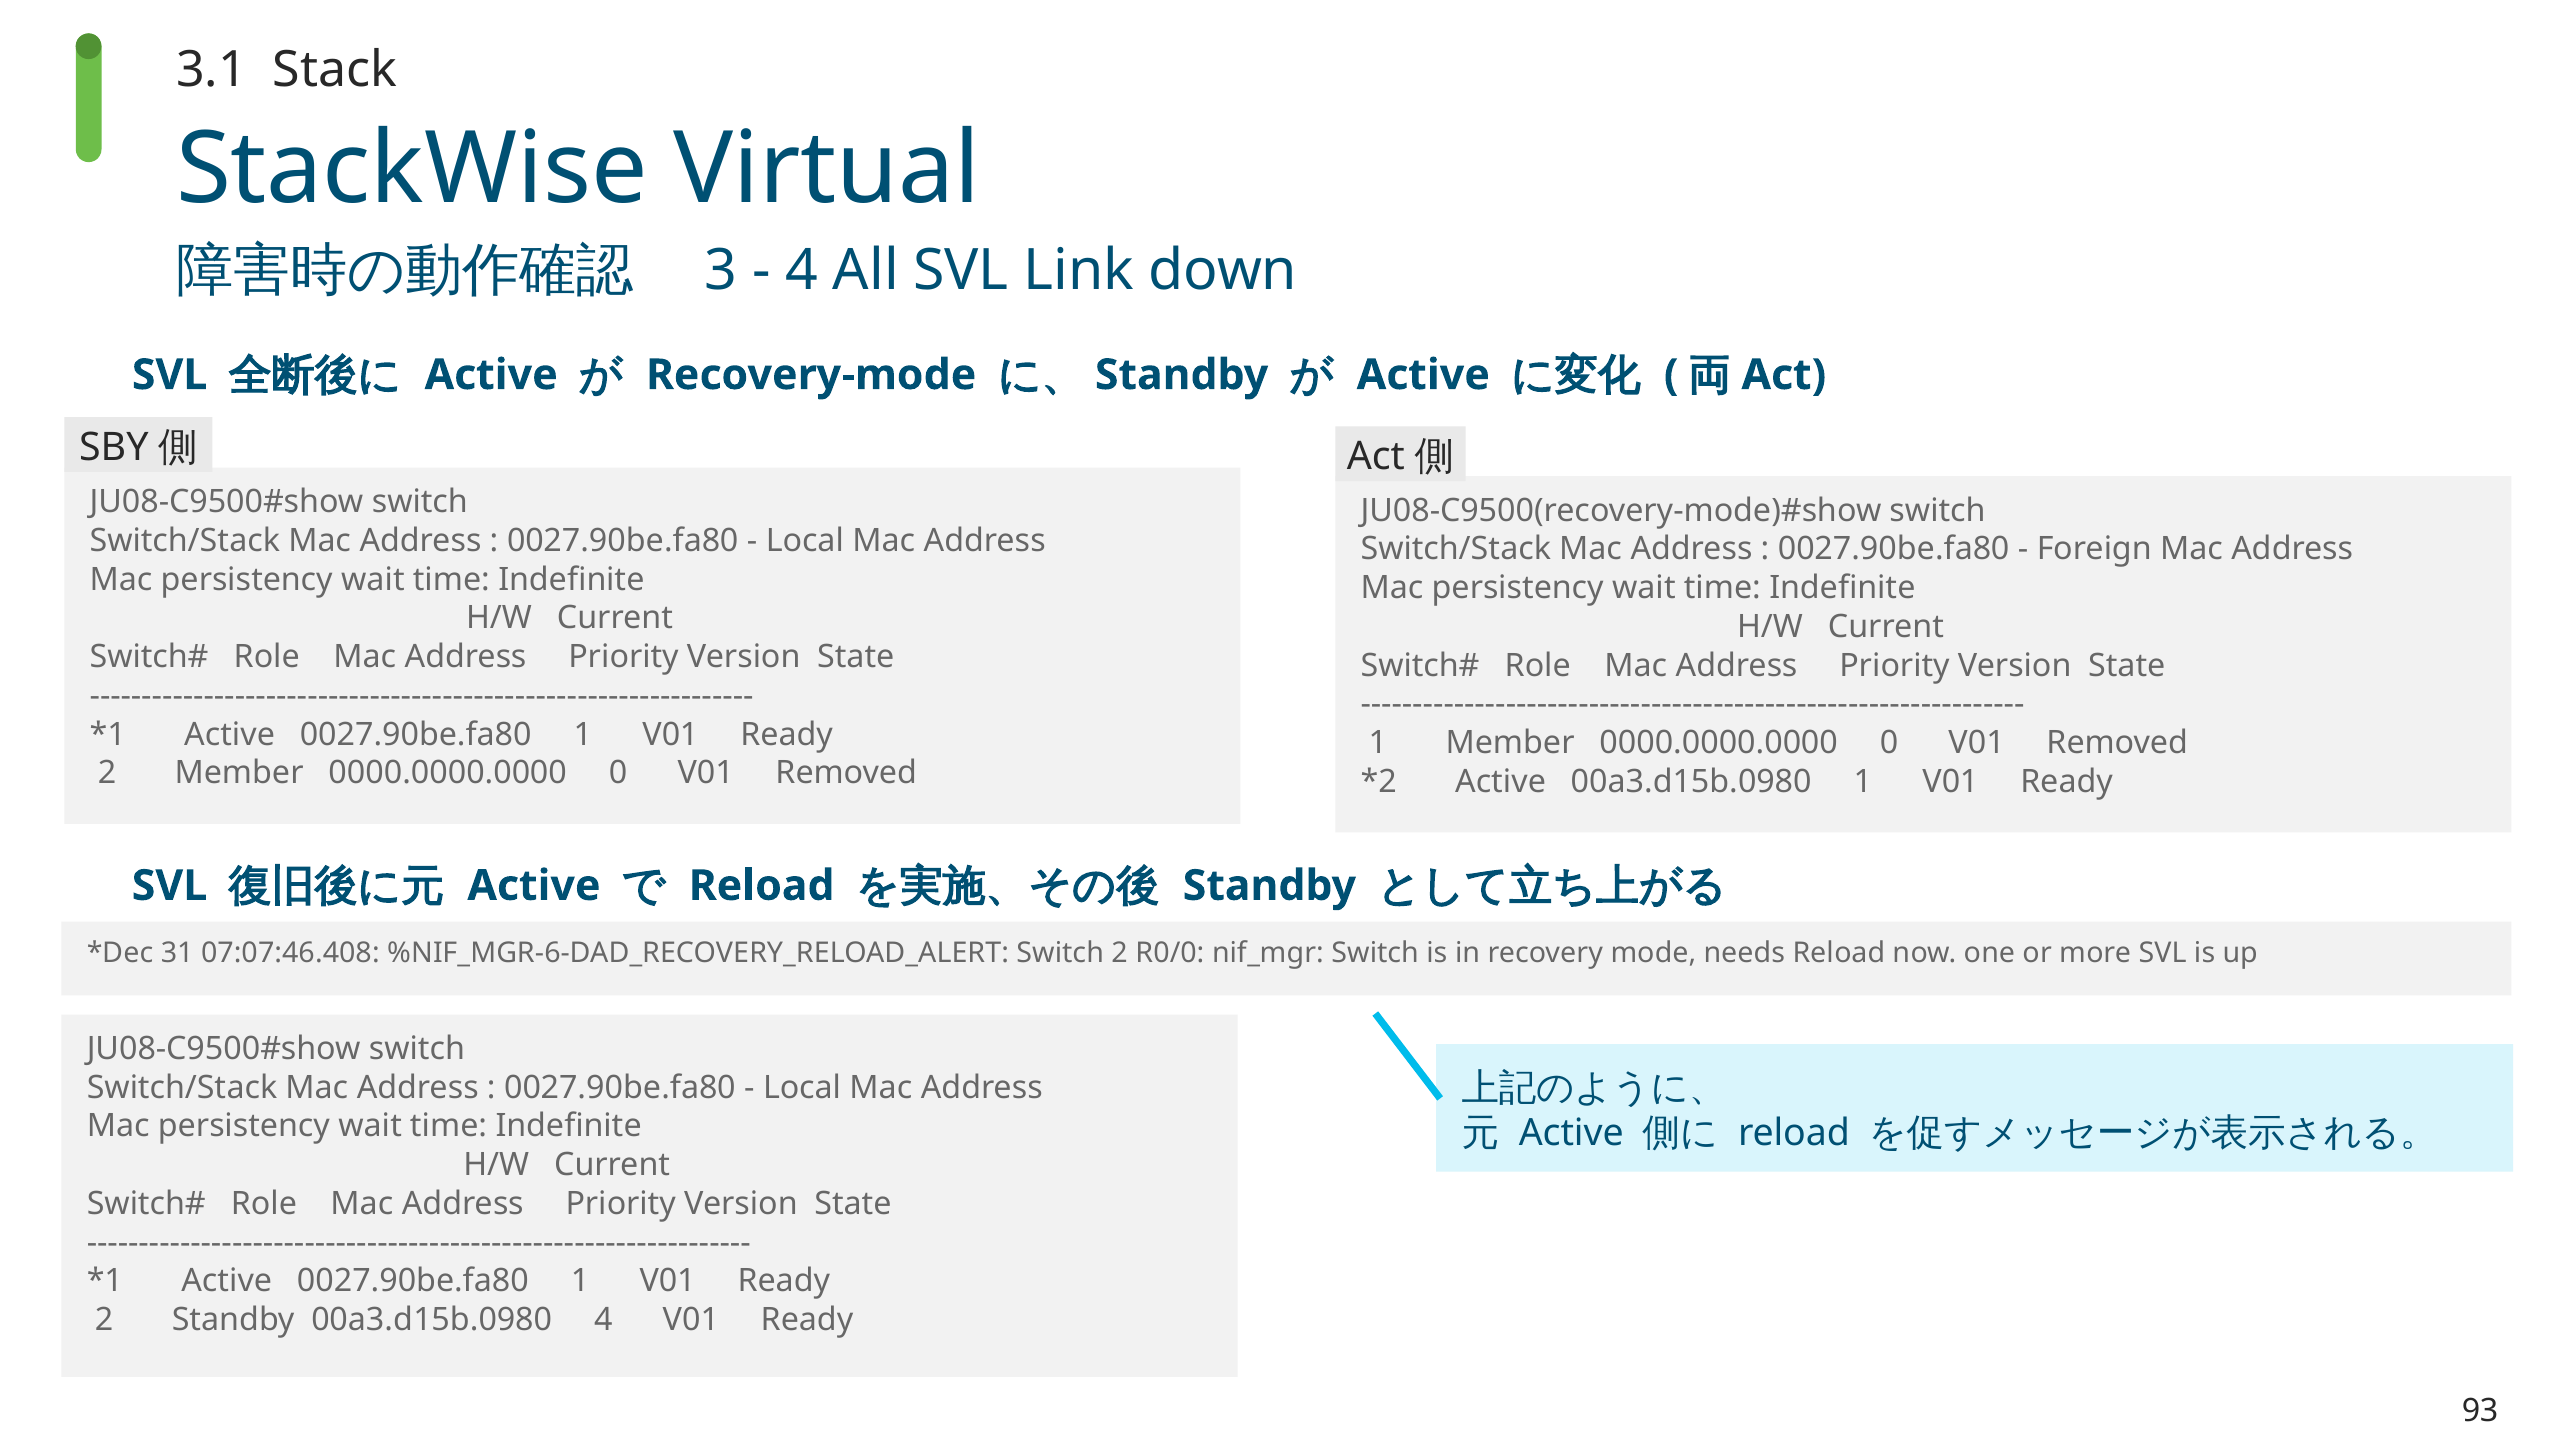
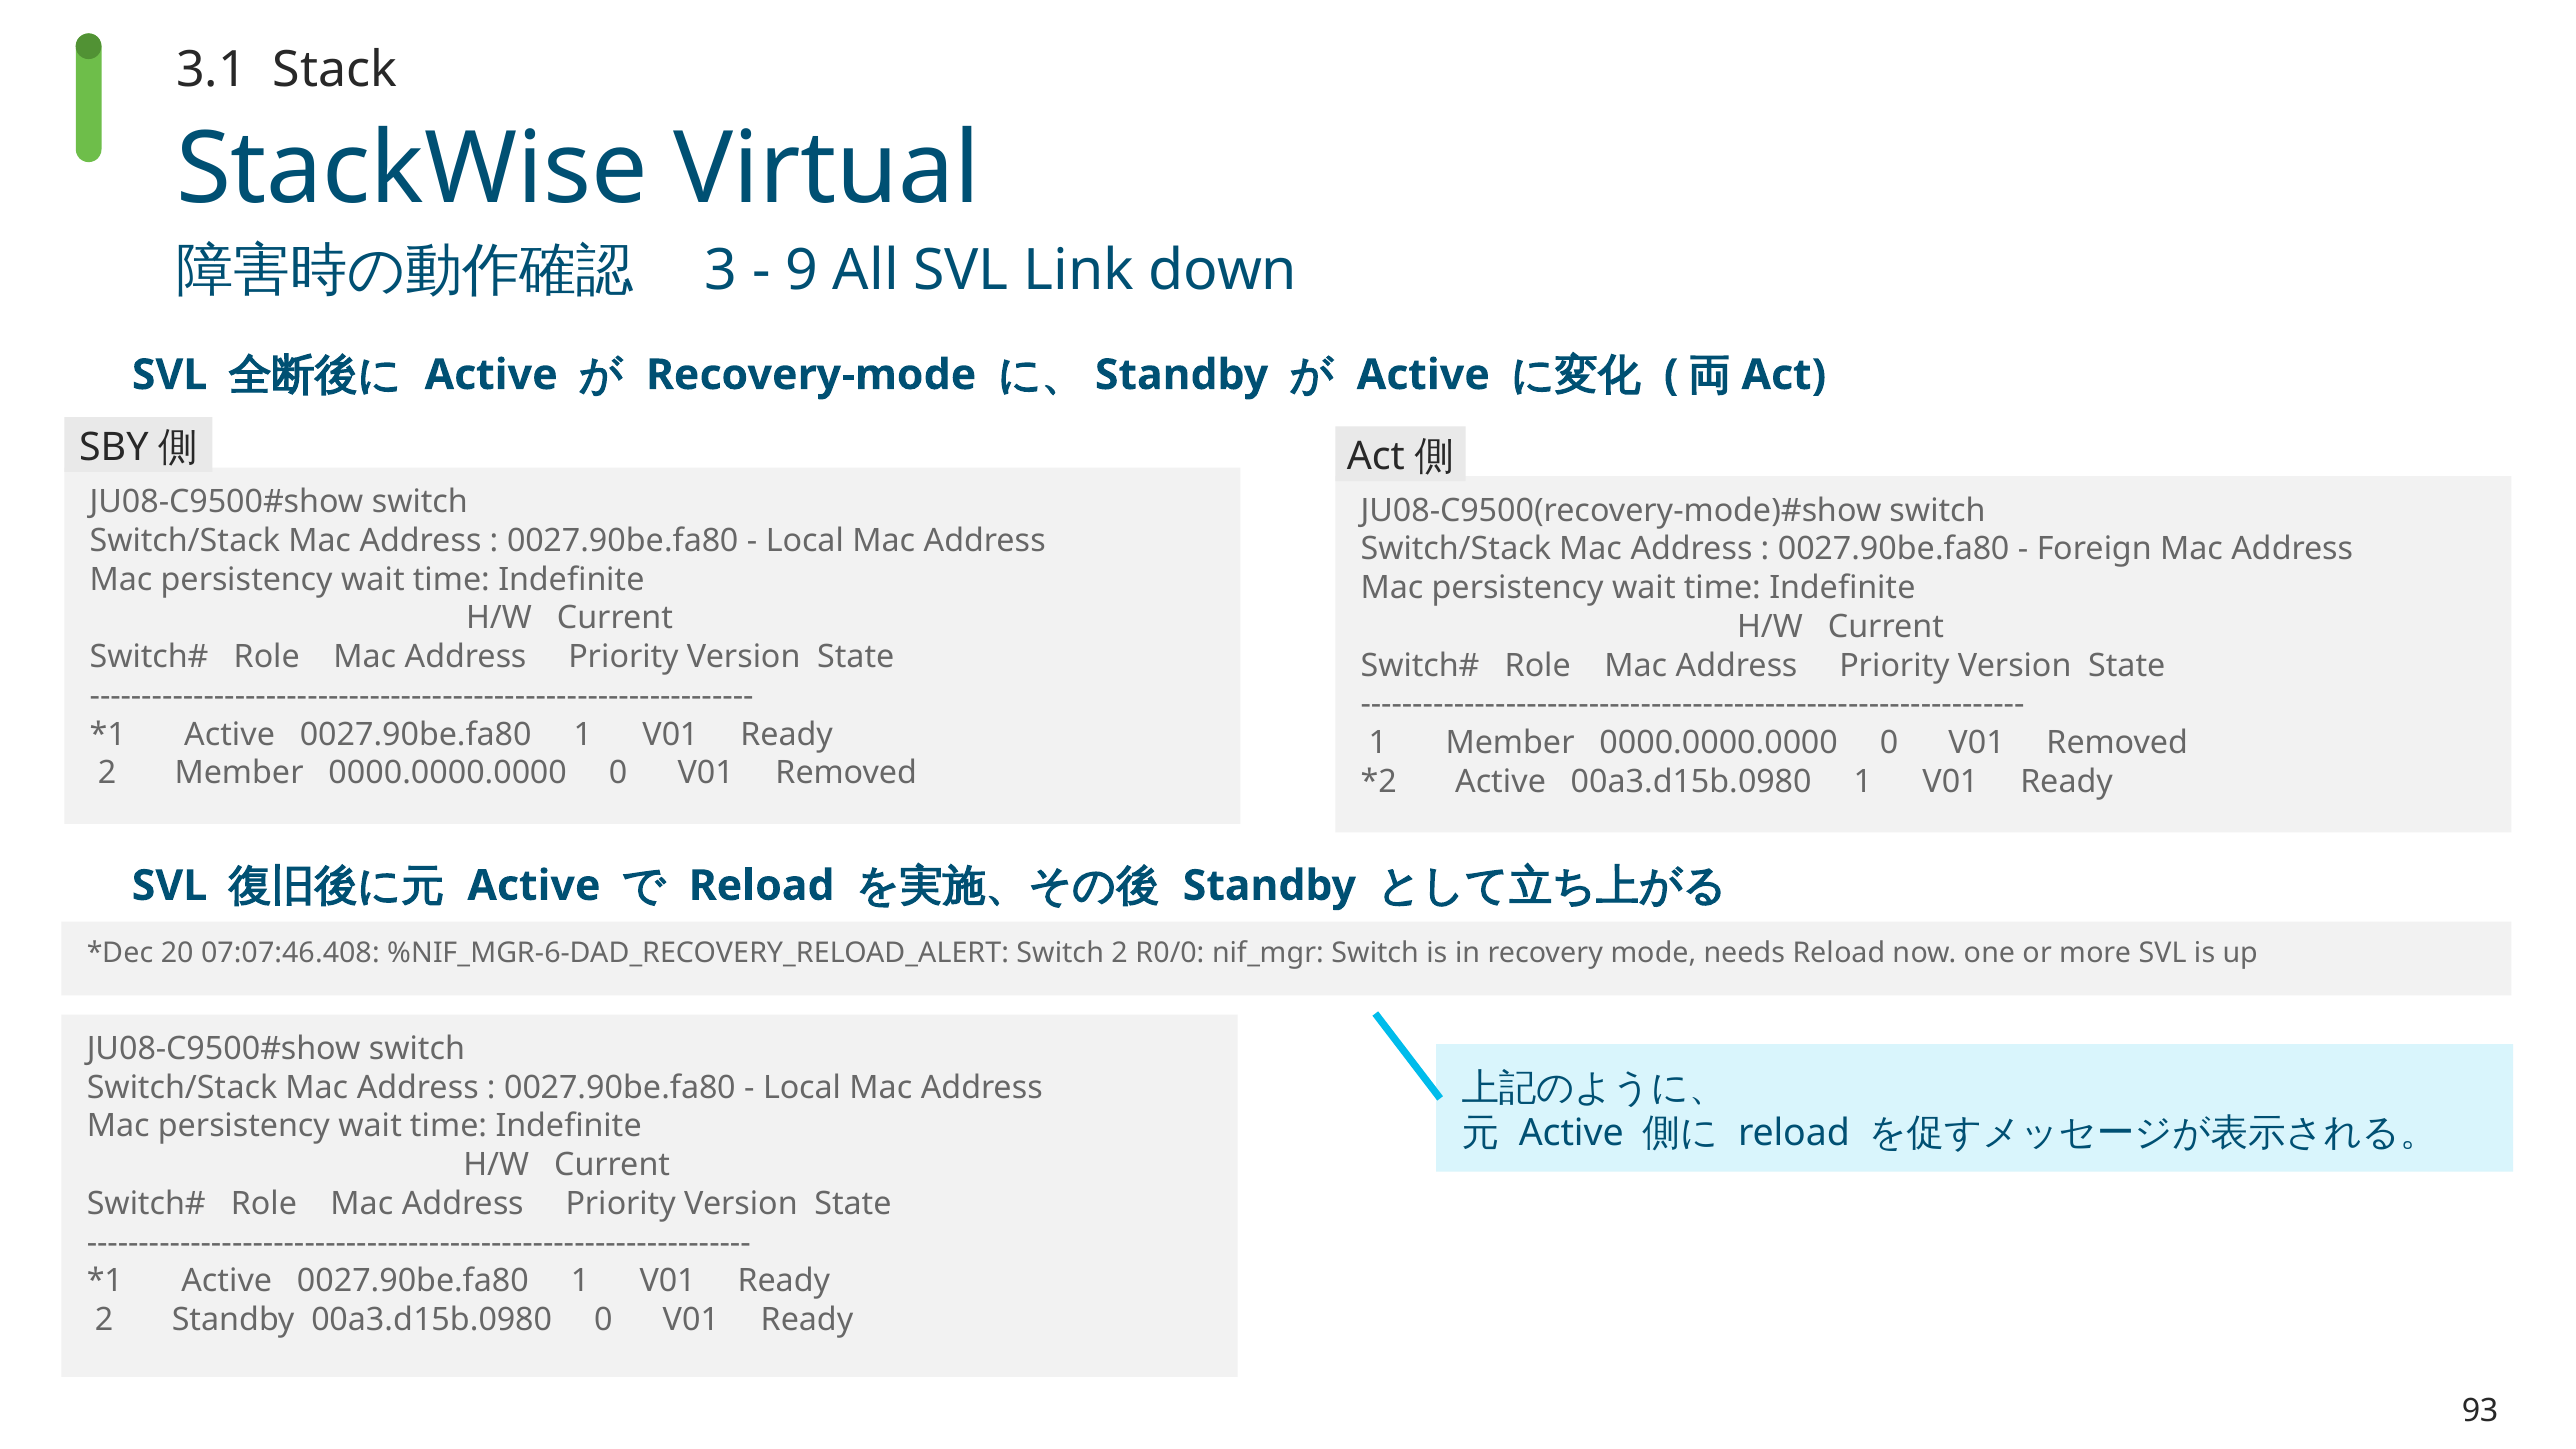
4 at (802, 270): 4 -> 9
31: 31 -> 20
00a3.d15b.0980 4: 4 -> 0
